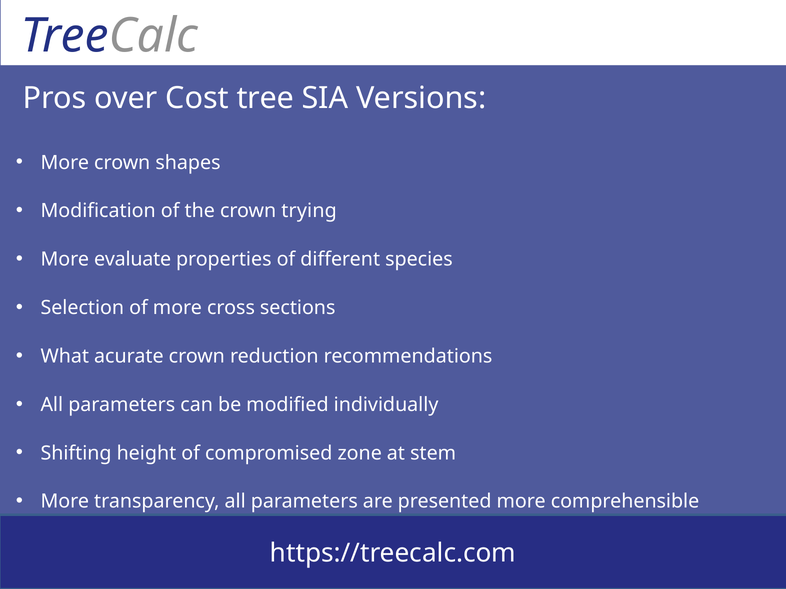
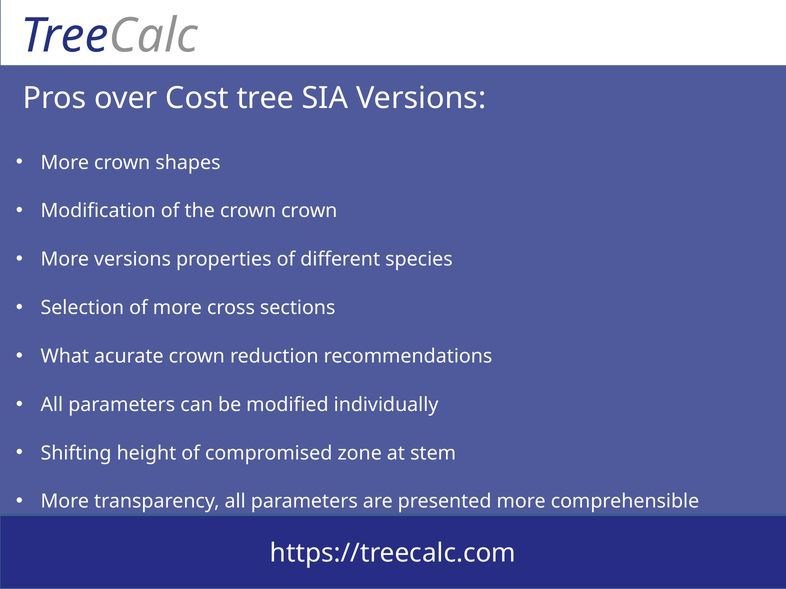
crown trying: trying -> crown
More evaluate: evaluate -> versions
